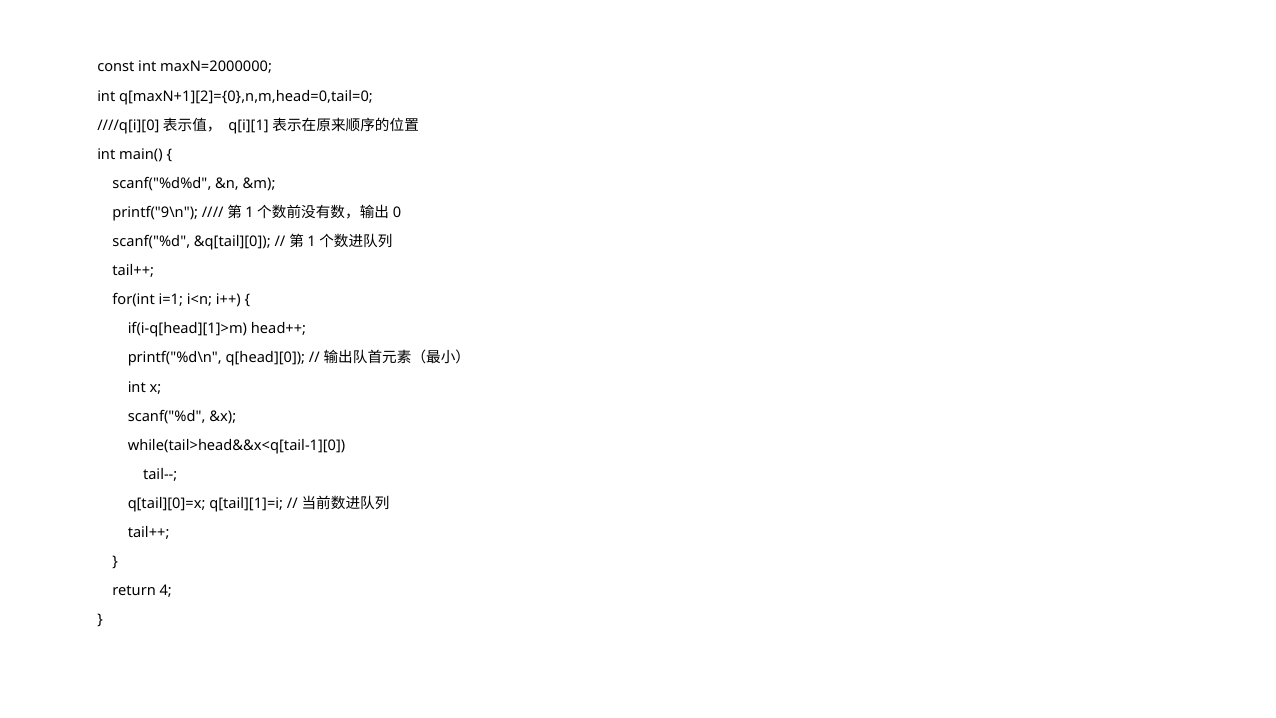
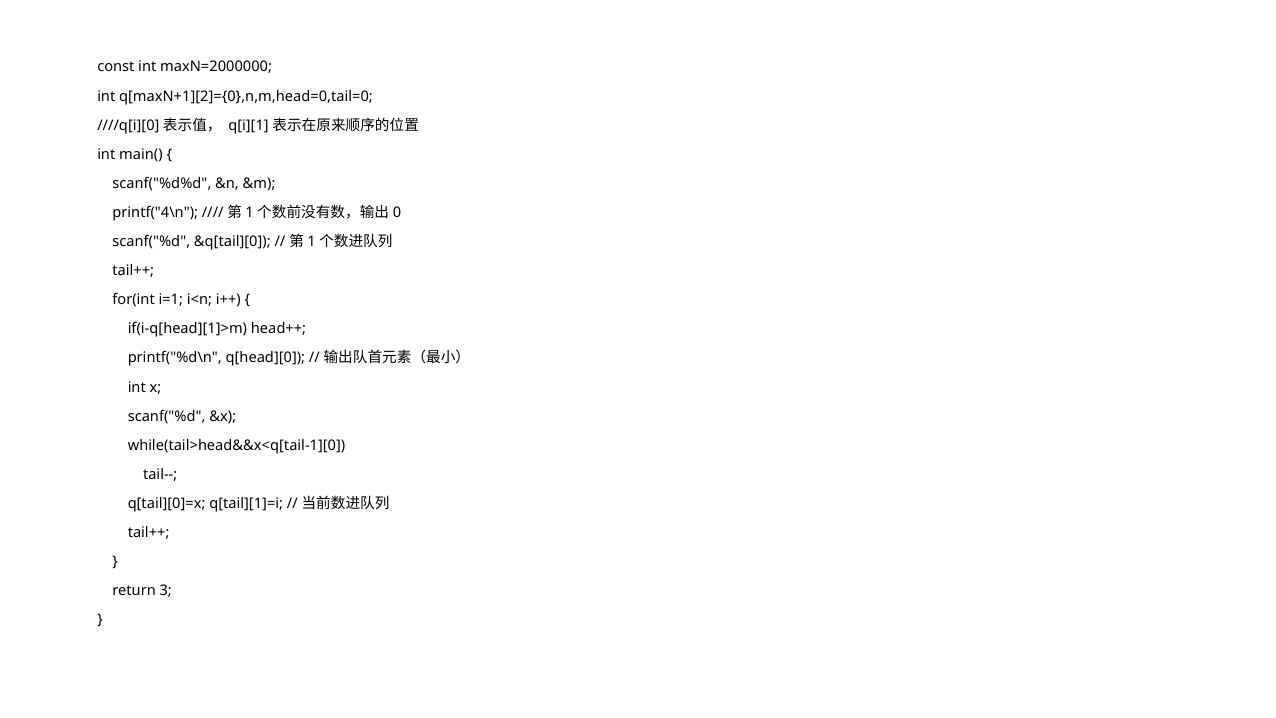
printf("9\n: printf("9\n -> printf("4\n
4: 4 -> 3
